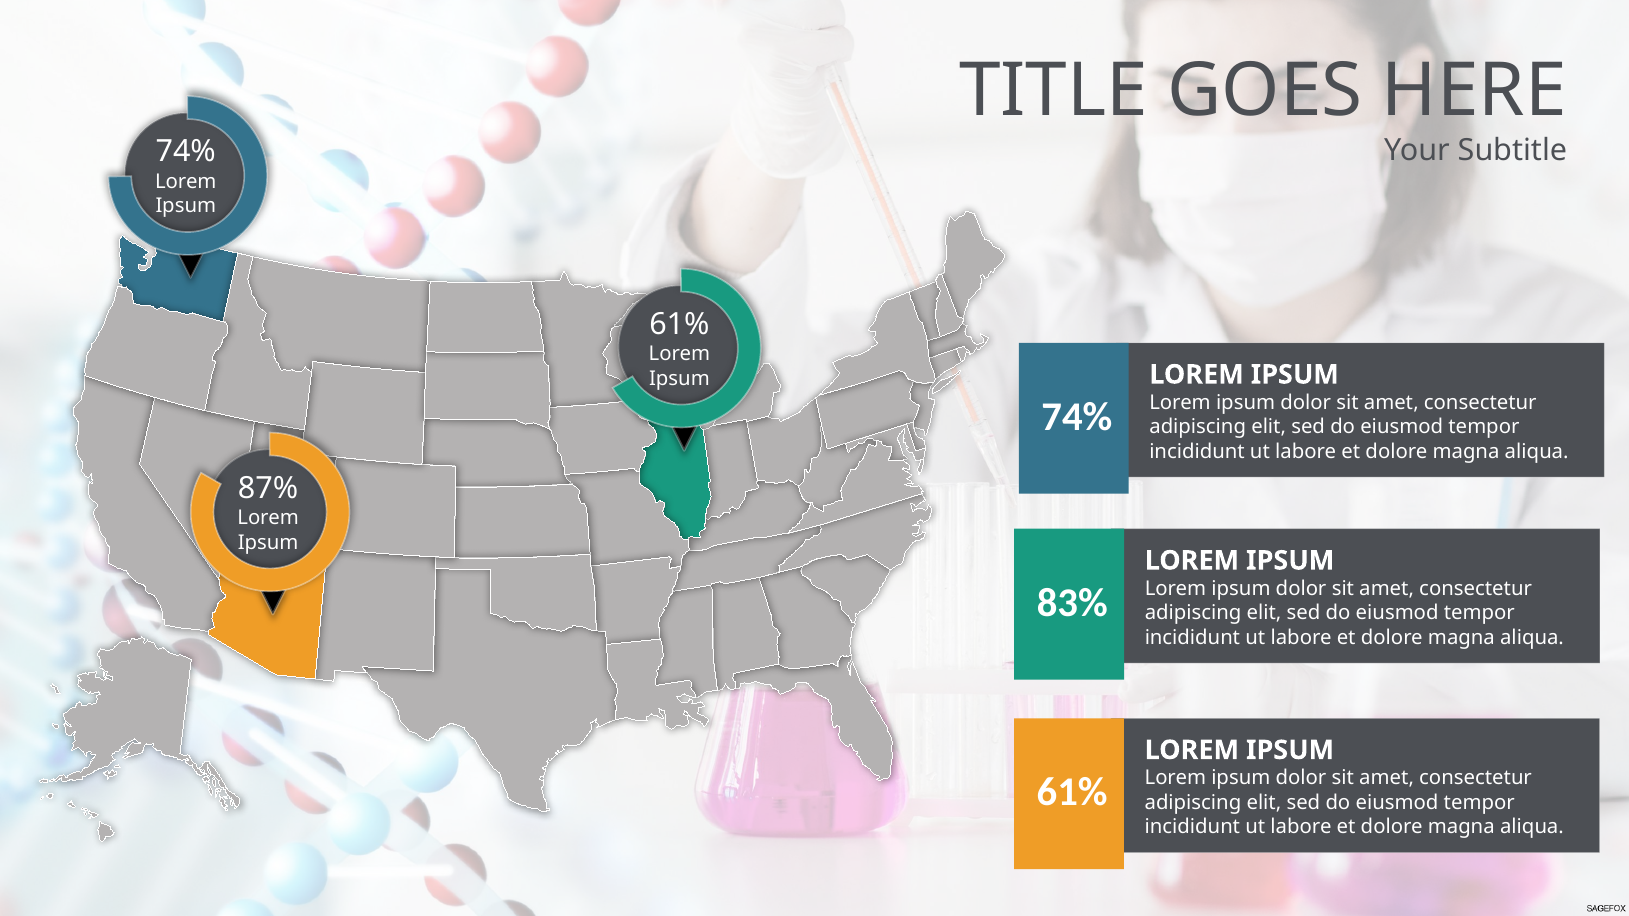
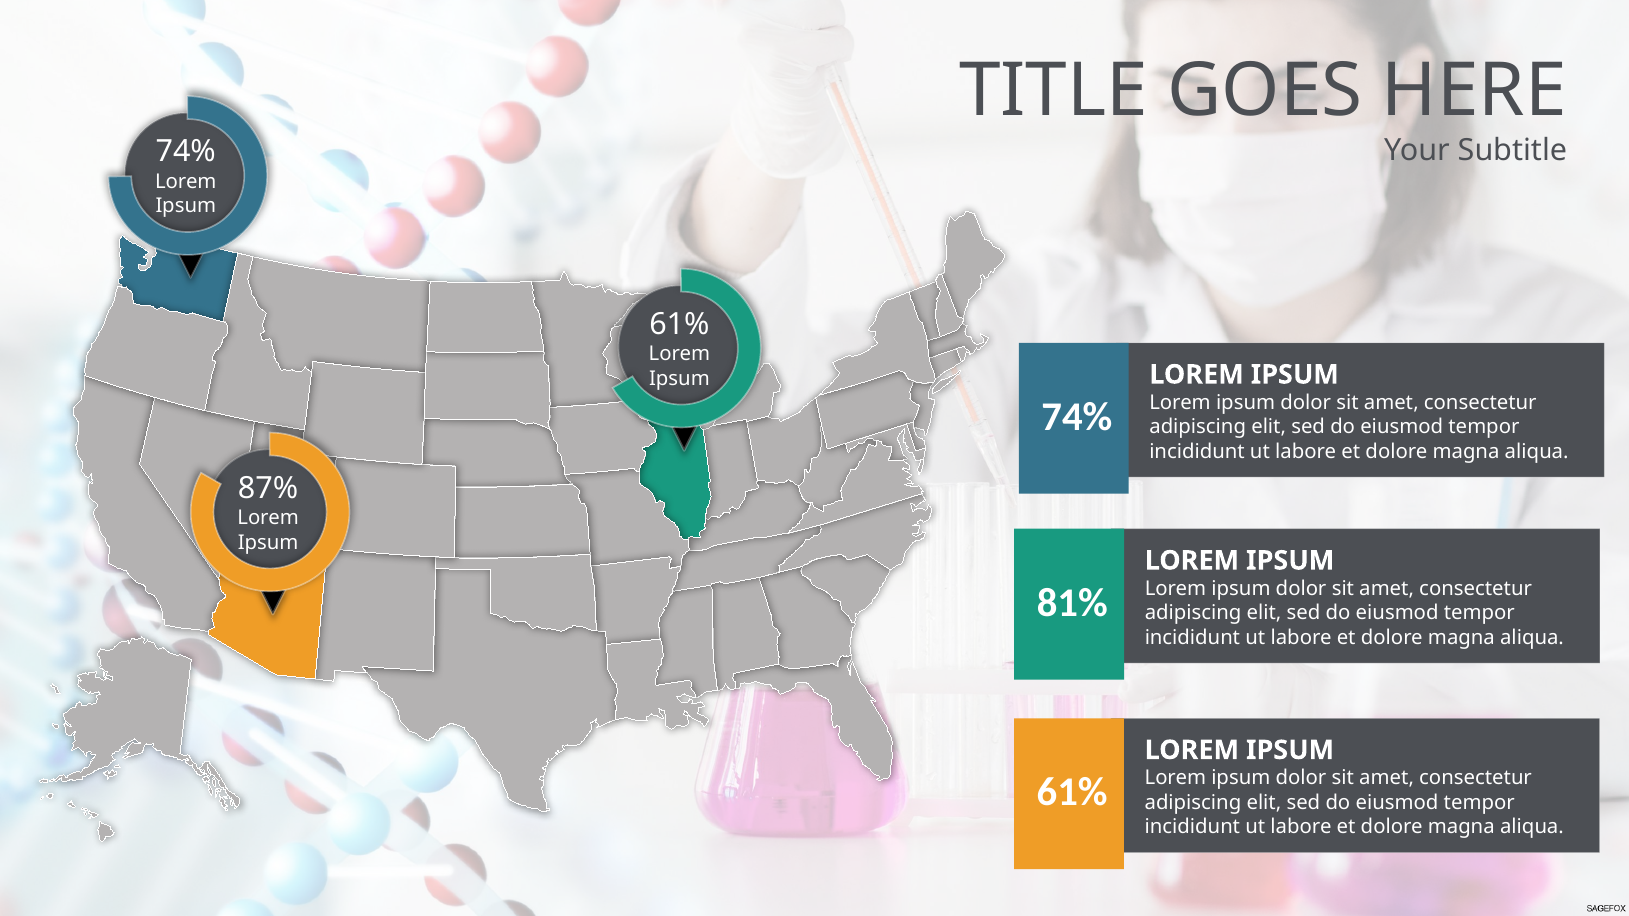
83%: 83% -> 81%
